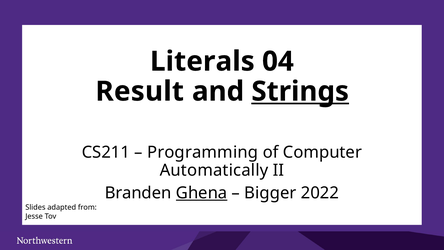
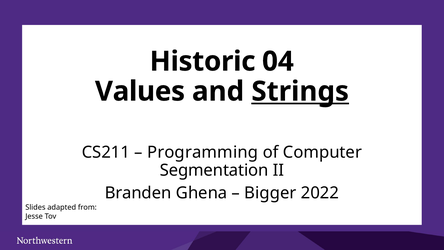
Literals: Literals -> Historic
Result: Result -> Values
Automatically: Automatically -> Segmentation
Ghena underline: present -> none
